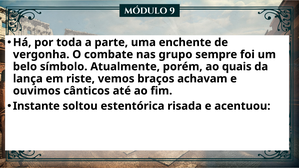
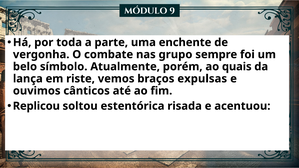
achavam: achavam -> expulsas
Instante: Instante -> Replicou
